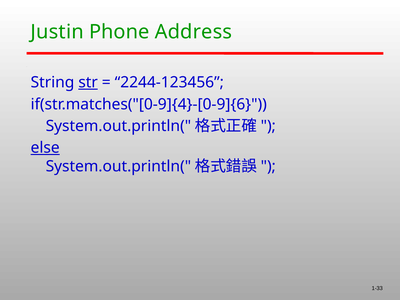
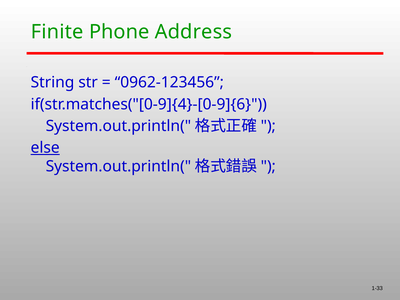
Justin: Justin -> Finite
str underline: present -> none
2244-123456: 2244-123456 -> 0962-123456
